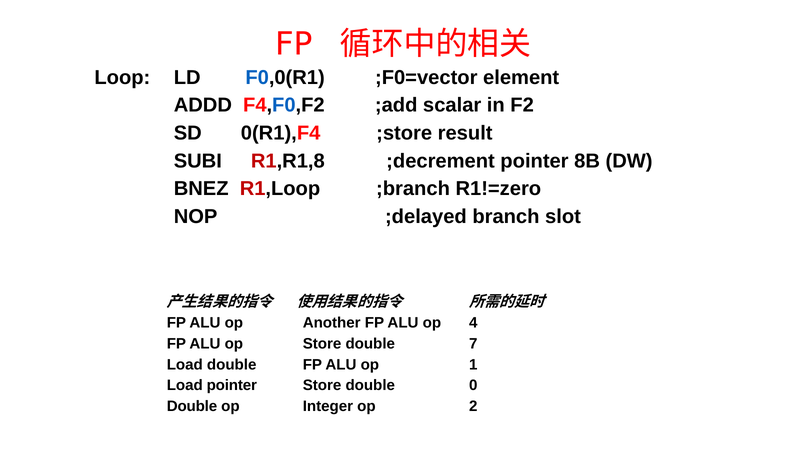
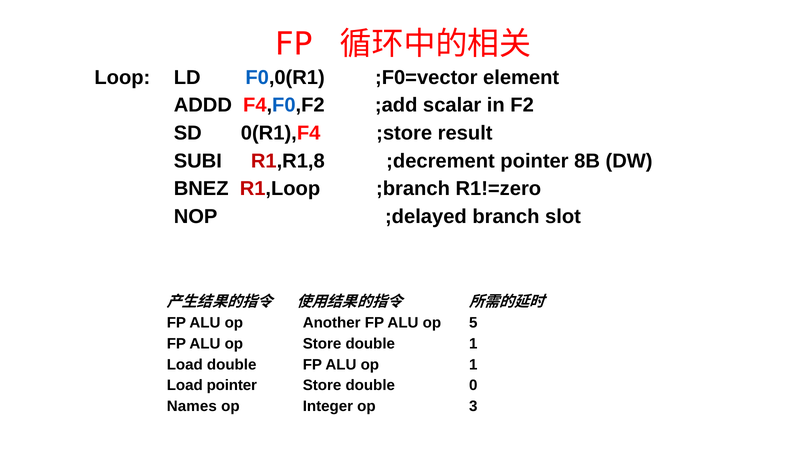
4: 4 -> 5
double 7: 7 -> 1
Double at (192, 407): Double -> Names
2: 2 -> 3
